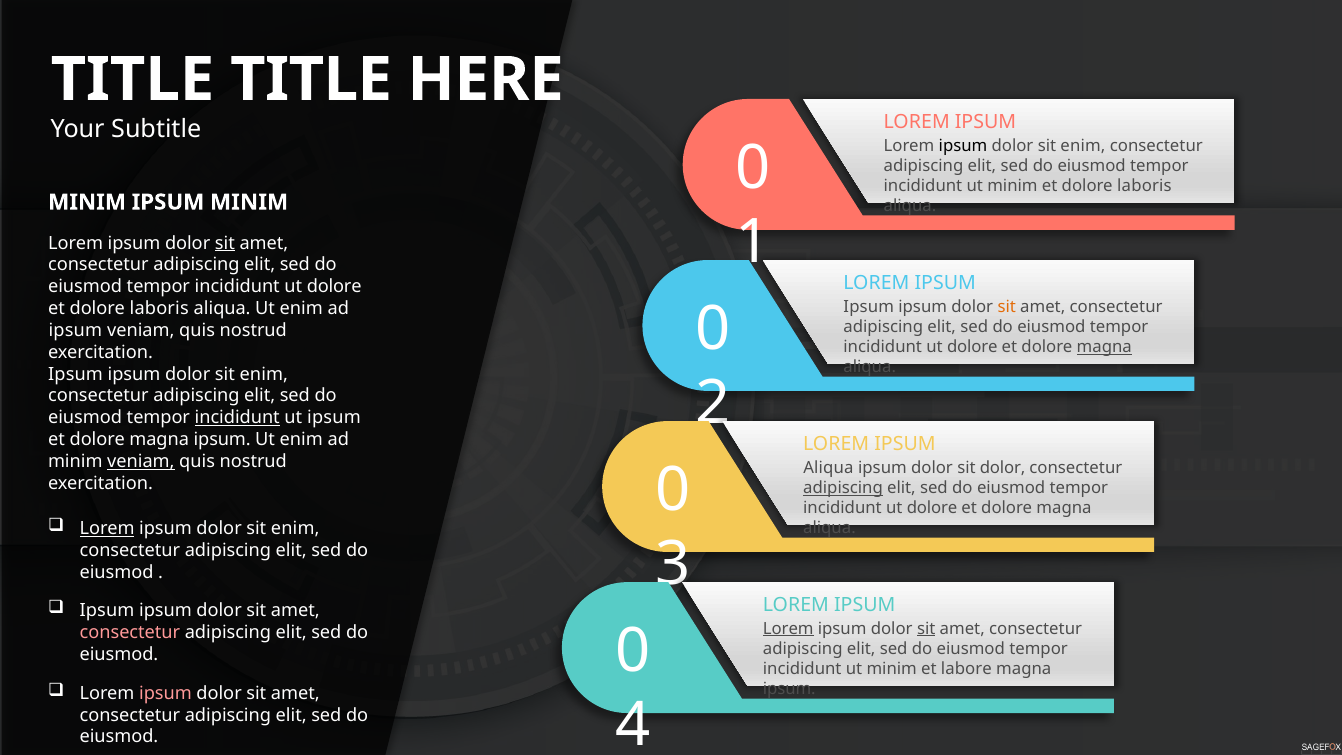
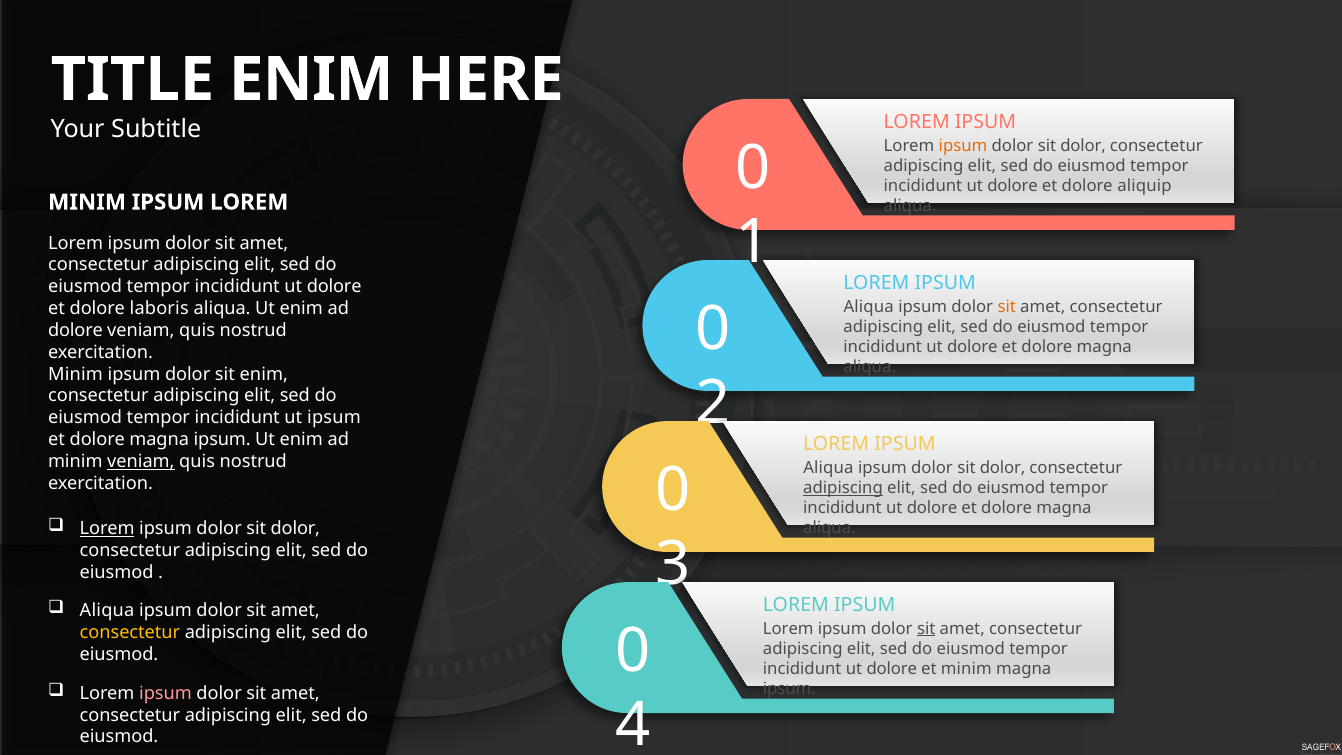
TITLE at (311, 80): TITLE -> ENIM
ipsum at (963, 146) colour: black -> orange
enim at (1083, 146): enim -> dolor
minim at (1012, 186): minim -> dolore
laboris at (1144, 186): laboris -> aliquip
MINIM at (249, 202): MINIM -> LOREM
sit at (225, 243) underline: present -> none
Ipsum at (869, 307): Ipsum -> Aliqua
ipsum at (75, 330): ipsum -> dolore
magna at (1104, 347) underline: present -> none
Ipsum at (76, 374): Ipsum -> Minim
incididunt at (237, 418) underline: present -> none
enim at (295, 528): enim -> dolor
Ipsum at (107, 611): Ipsum -> Aliqua
Lorem at (788, 629) underline: present -> none
consectetur at (130, 633) colour: pink -> yellow
minim at (892, 669): minim -> dolore
et labore: labore -> minim
